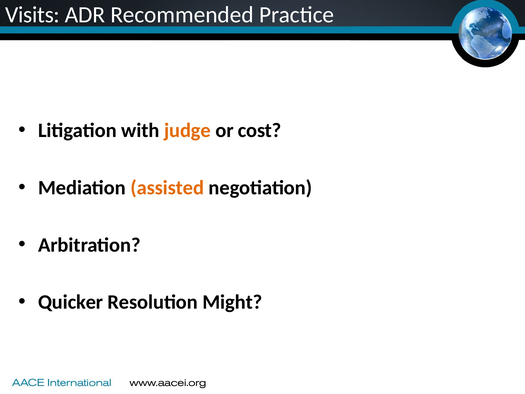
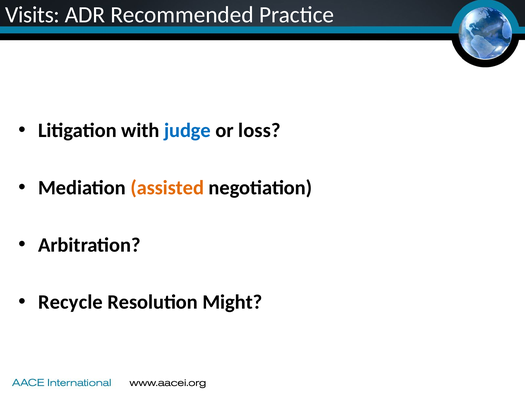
judge colour: orange -> blue
cost: cost -> loss
Quicker: Quicker -> Recycle
